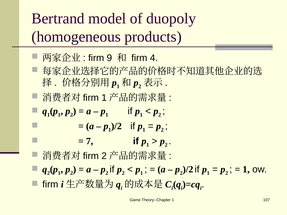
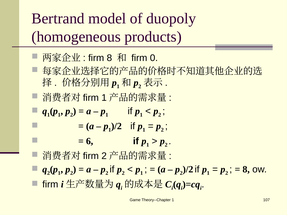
firm 9: 9 -> 8
4: 4 -> 0
7: 7 -> 6
1 at (246, 170): 1 -> 8
